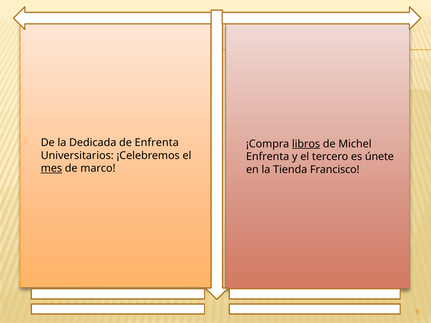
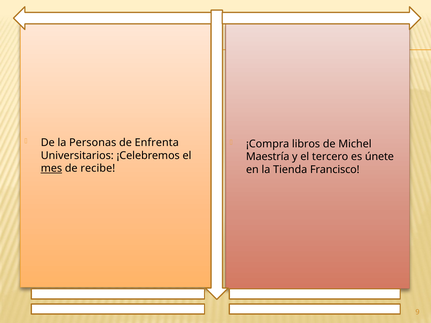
Dedicada: Dedicada -> Personas
libros underline: present -> none
Enfrenta at (268, 157): Enfrenta -> Maestría
marco: marco -> recibe
